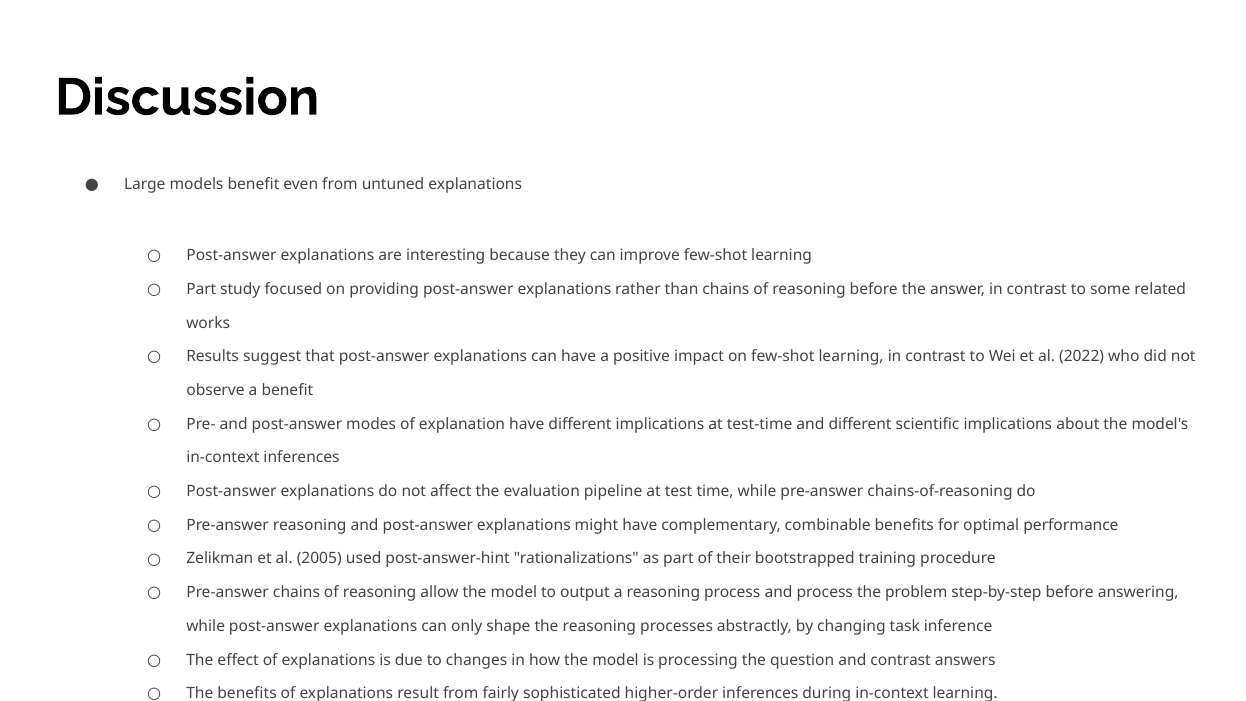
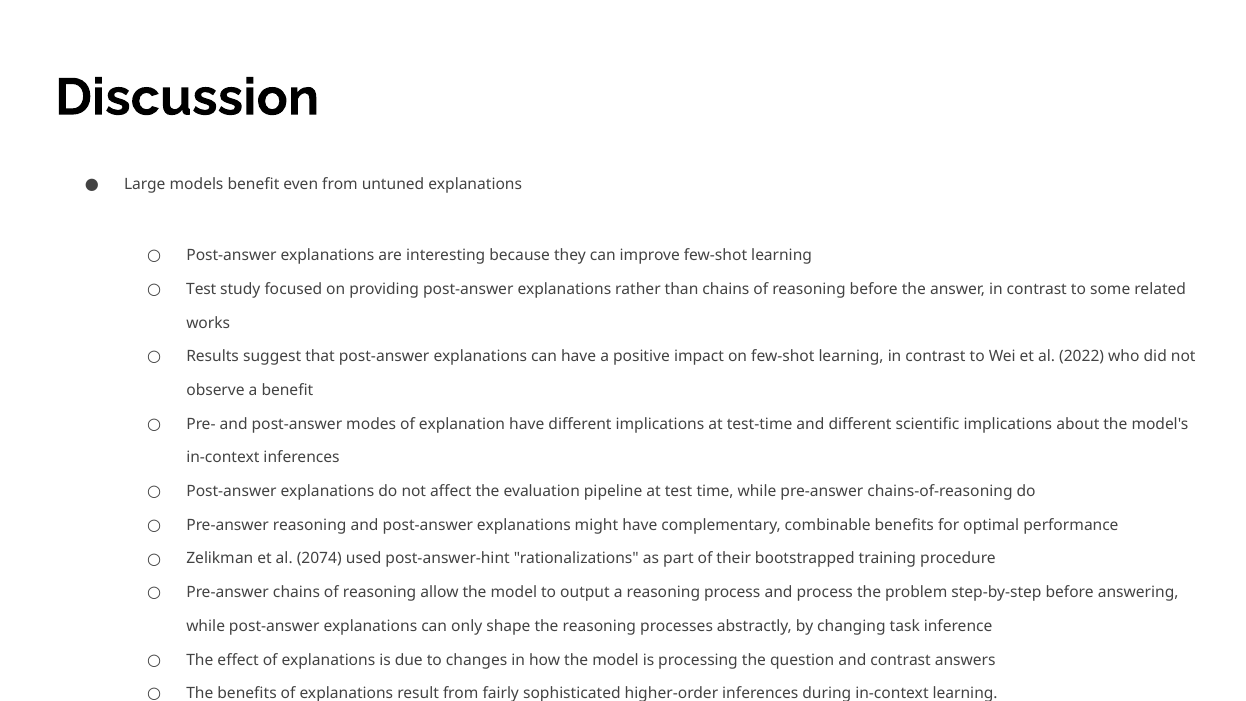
Part at (201, 289): Part -> Test
2005: 2005 -> 2074
